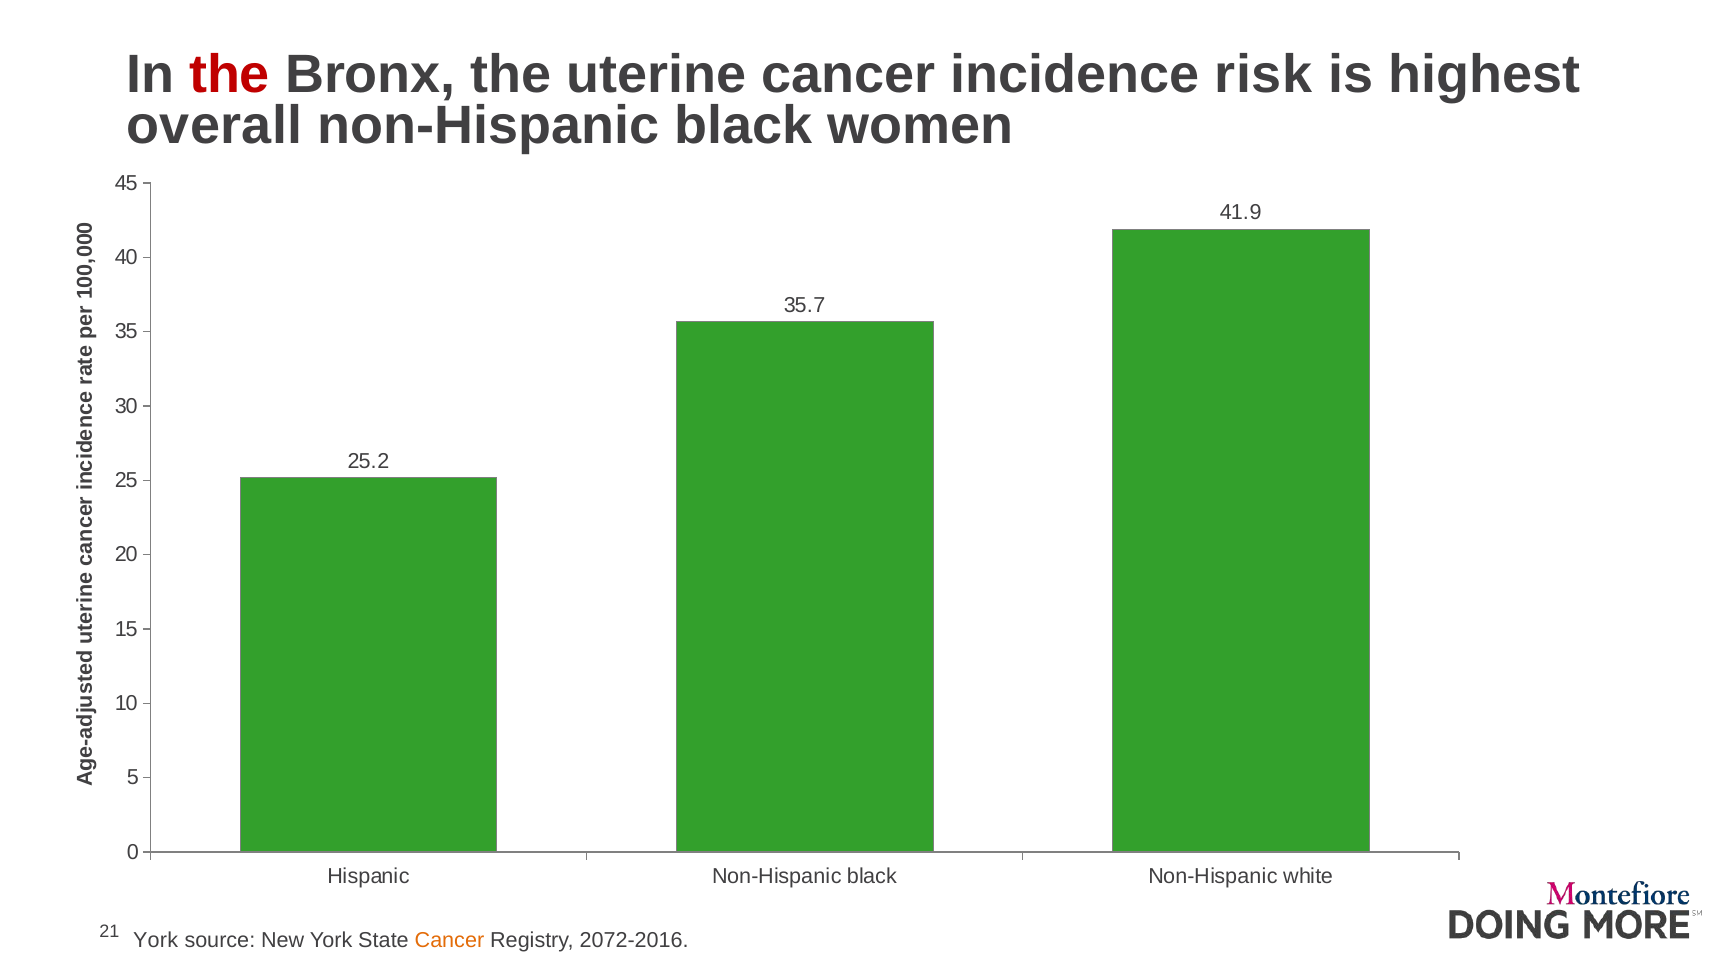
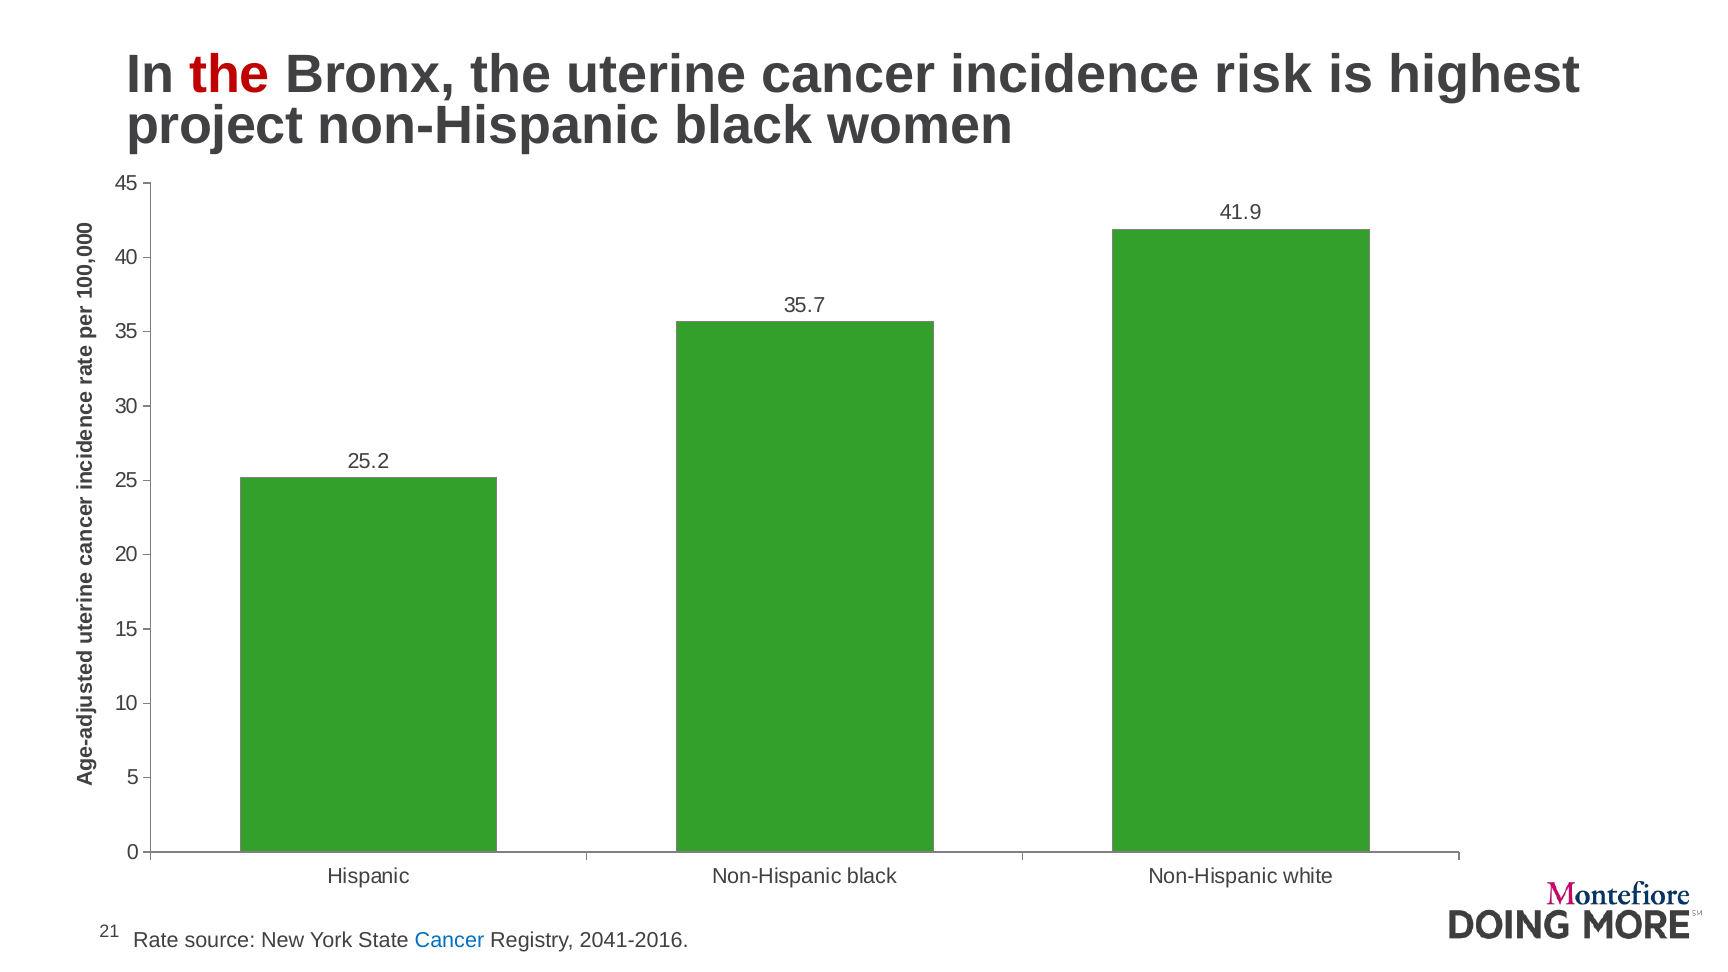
overall: overall -> project
York at (156, 940): York -> Rate
Cancer at (449, 940) colour: orange -> blue
2072-2016: 2072-2016 -> 2041-2016
